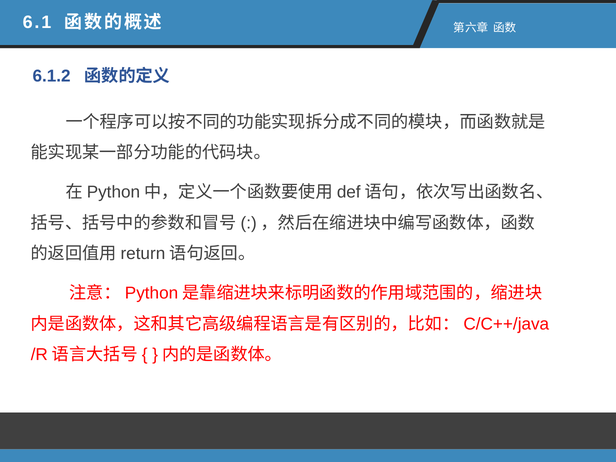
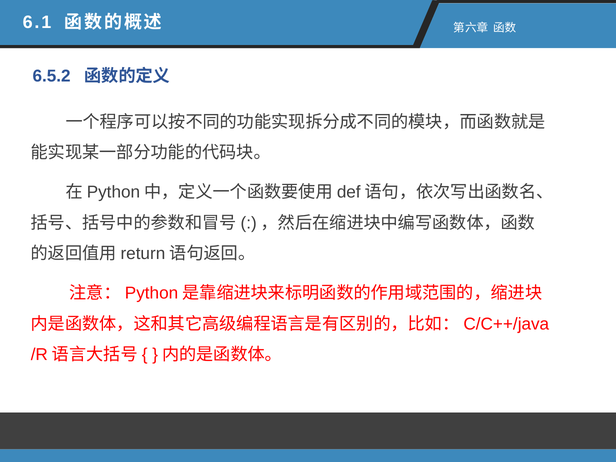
6.1.2: 6.1.2 -> 6.5.2
